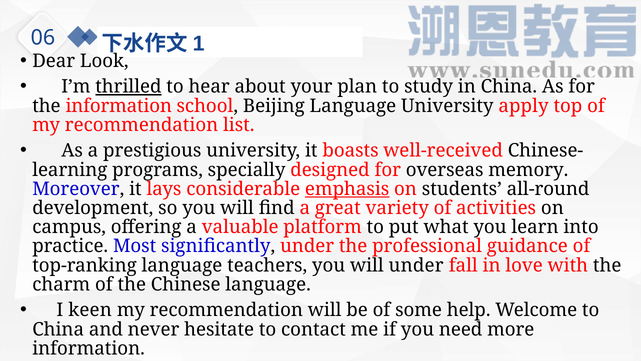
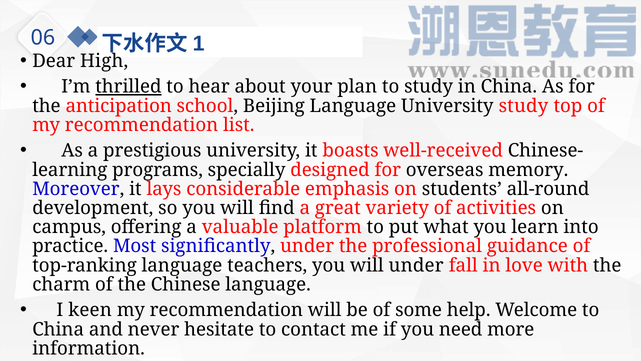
Look: Look -> High
the information: information -> anticipation
University apply: apply -> study
emphasis underline: present -> none
